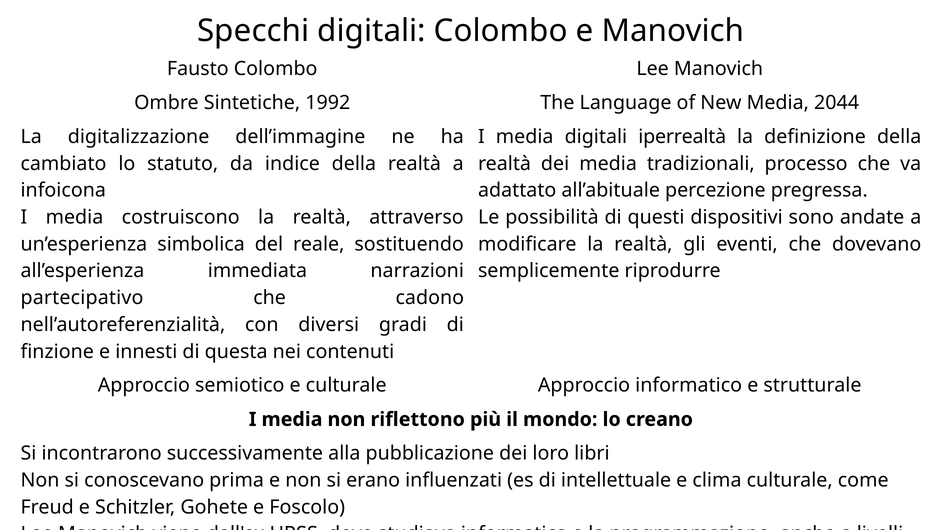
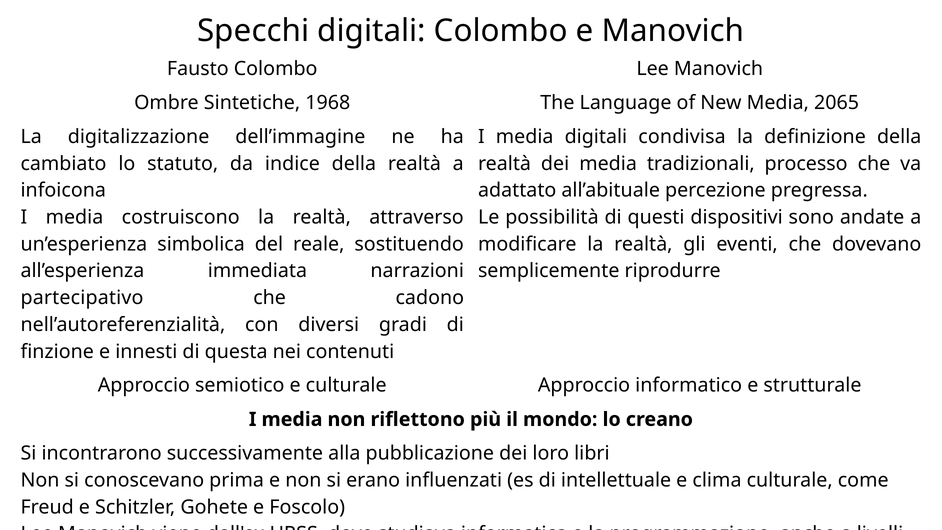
1992: 1992 -> 1968
2044: 2044 -> 2065
iperrealtà: iperrealtà -> condivisa
